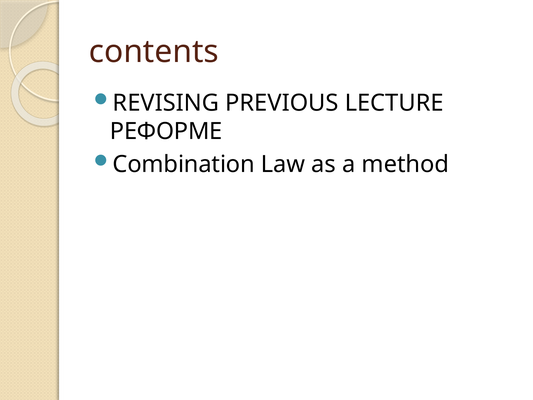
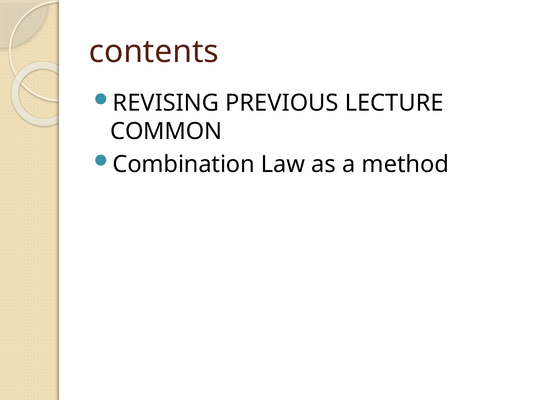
РЕФОРМЕ: РЕФОРМЕ -> COMMON
